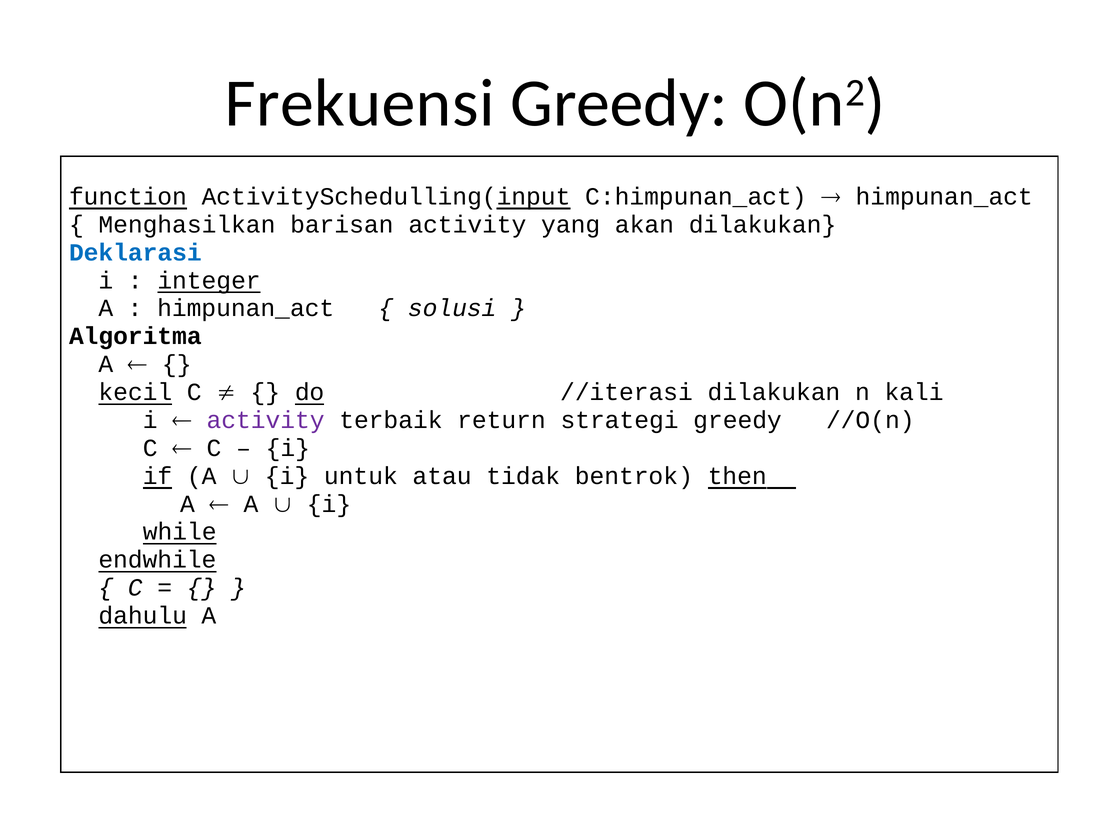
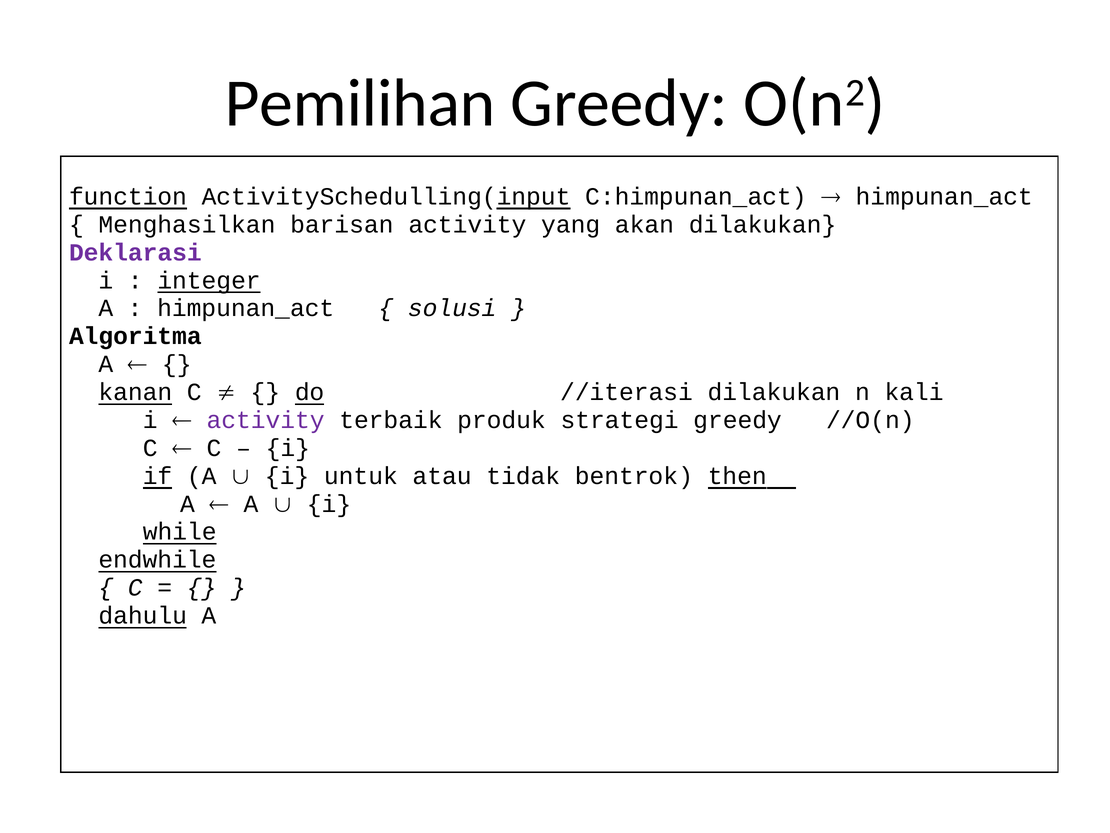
Frekuensi: Frekuensi -> Pemilihan
Deklarasi colour: blue -> purple
kecil: kecil -> kanan
return: return -> produk
